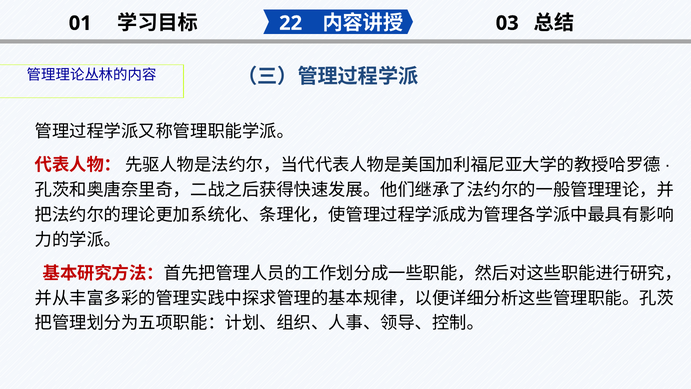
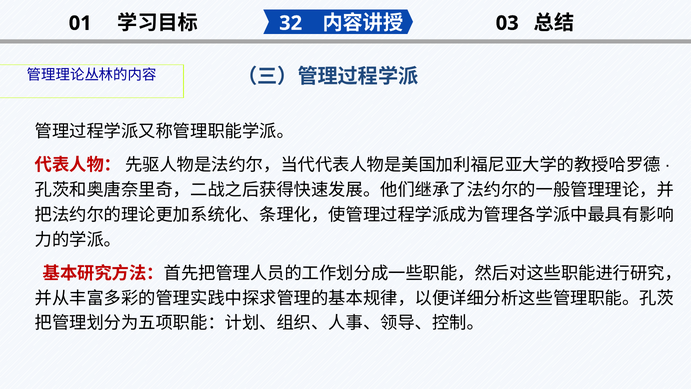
22: 22 -> 32
